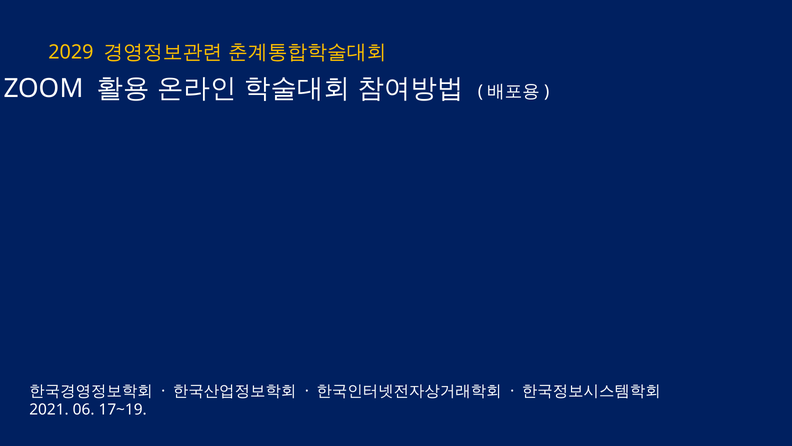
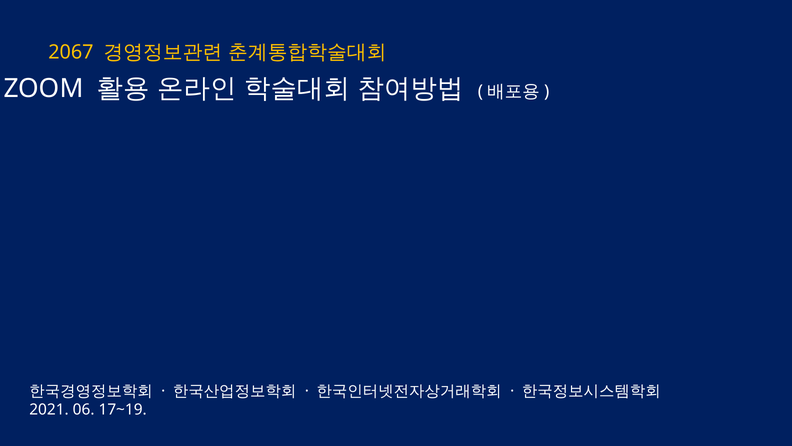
2029: 2029 -> 2067
